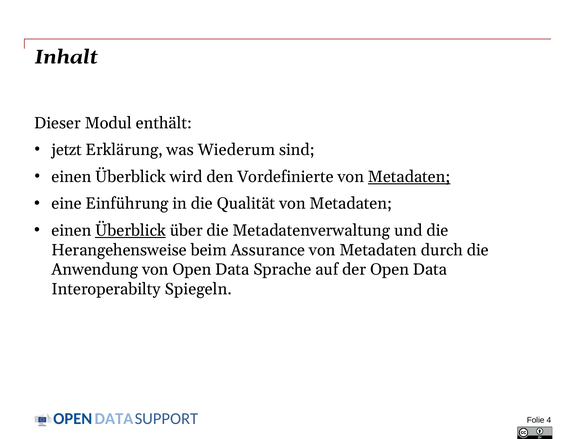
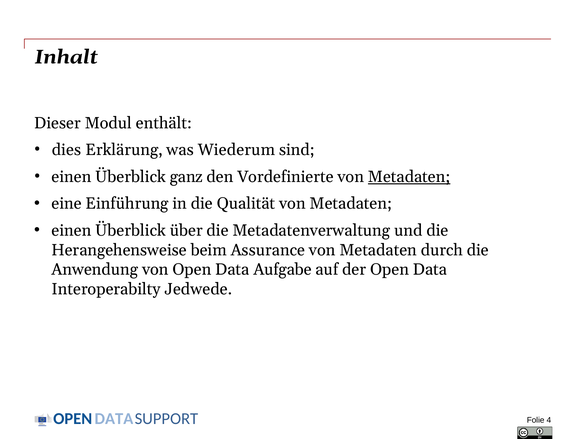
jetzt: jetzt -> dies
wird: wird -> ganz
Überblick at (130, 230) underline: present -> none
Sprache: Sprache -> Aufgabe
Spiegeln: Spiegeln -> Jedwede
